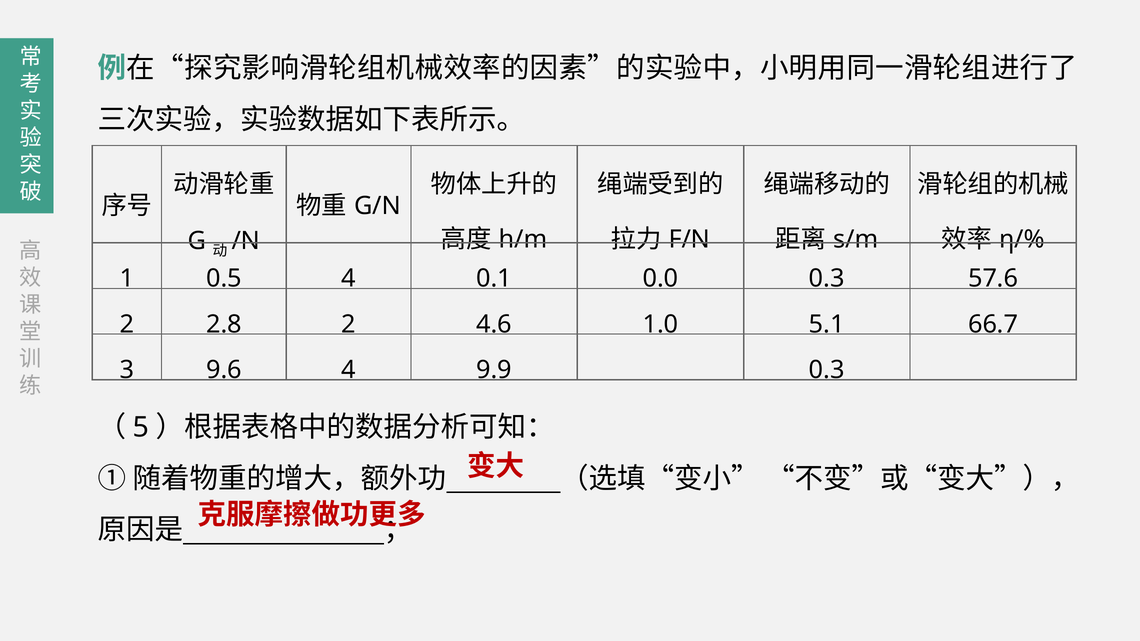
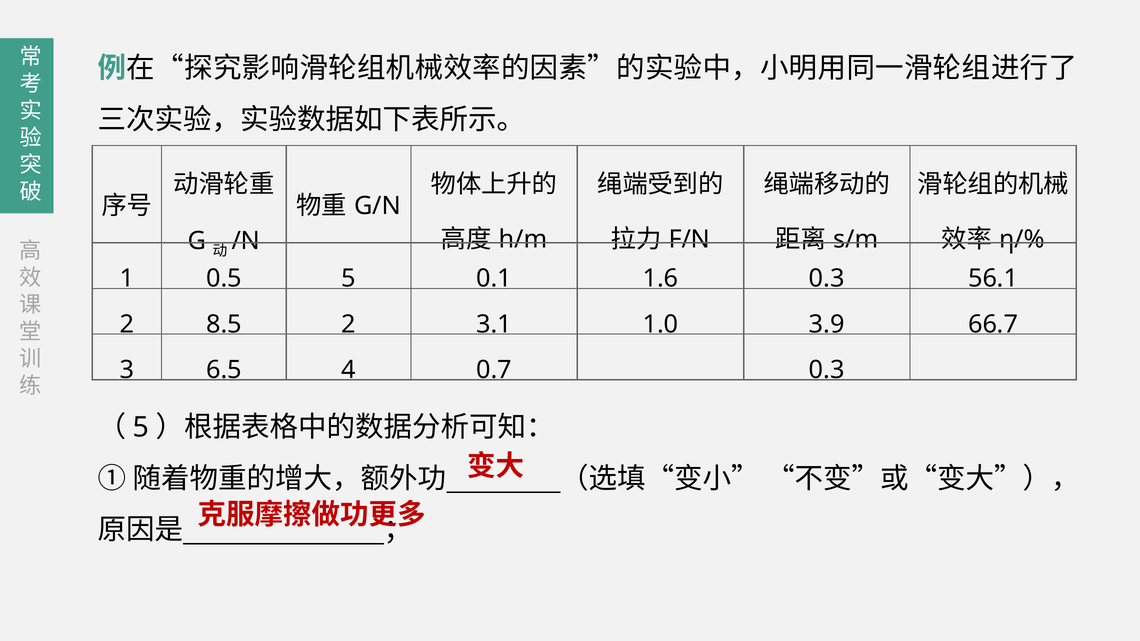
0.5 4: 4 -> 5
0.0: 0.0 -> 1.6
57.6: 57.6 -> 56.1
2.8: 2.8 -> 8.5
4.6: 4.6 -> 3.1
5.1: 5.1 -> 3.9
9.6: 9.6 -> 6.5
9.9: 9.9 -> 0.7
